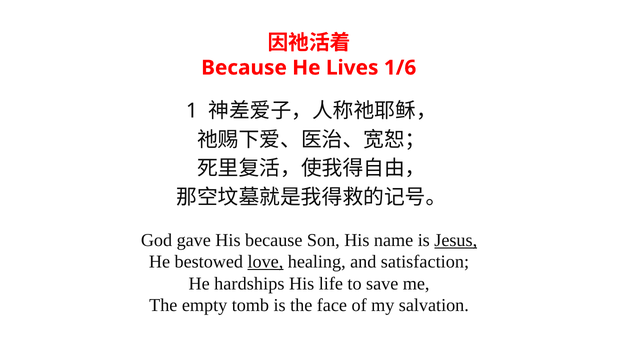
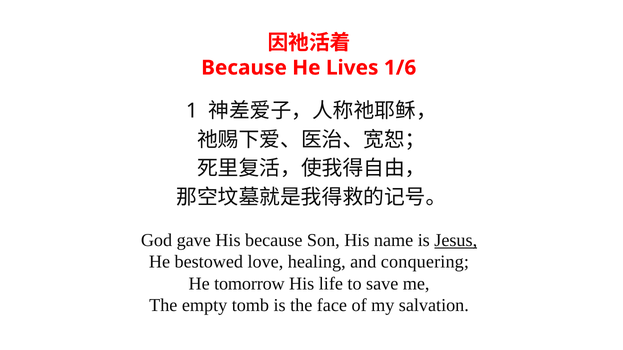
love underline: present -> none
satisfaction: satisfaction -> conquering
hardships: hardships -> tomorrow
